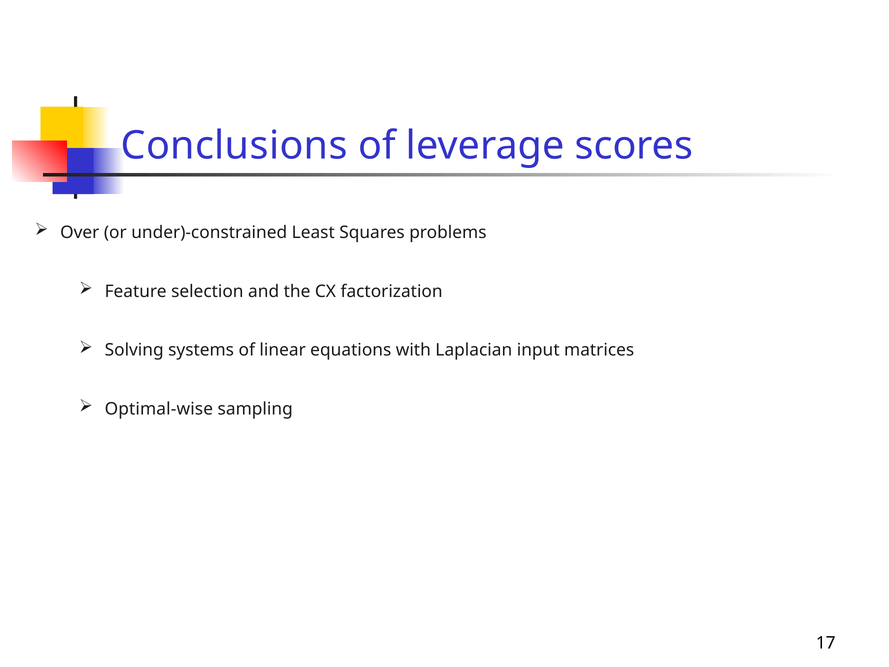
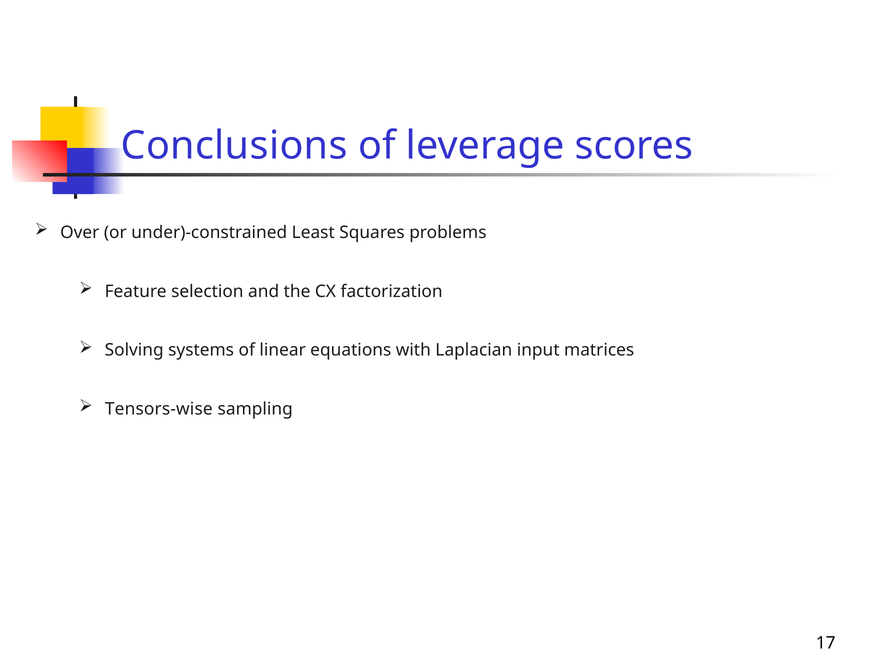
Optimal-wise: Optimal-wise -> Tensors-wise
